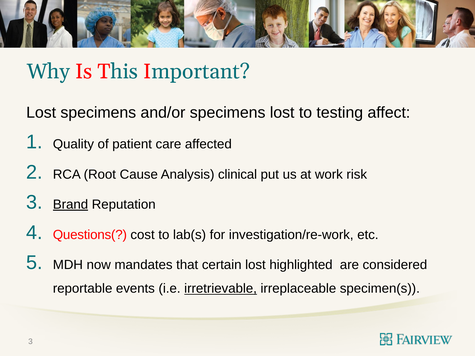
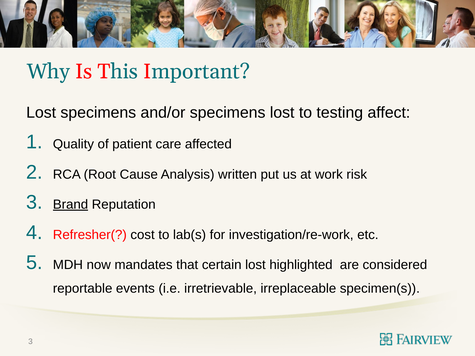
clinical: clinical -> written
Questions(: Questions( -> Refresher(
irretrievable underline: present -> none
